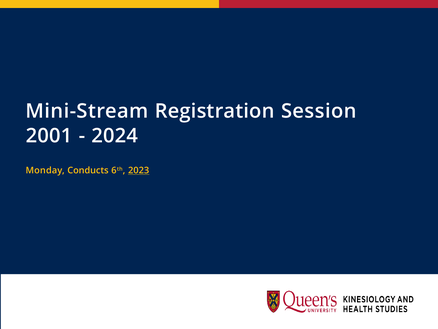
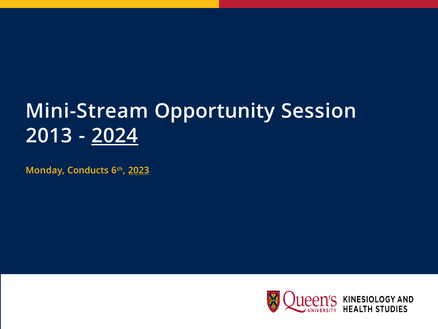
Registration: Registration -> Opportunity
2001: 2001 -> 2013
2024 underline: none -> present
